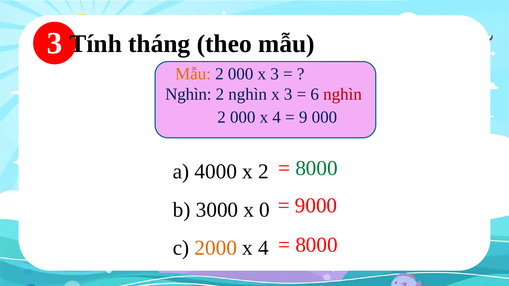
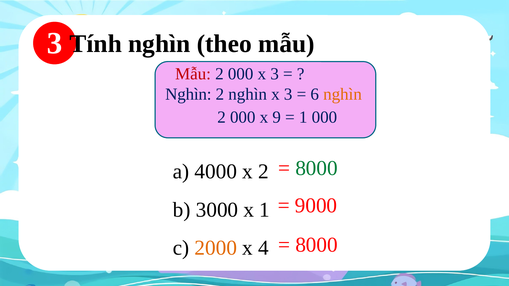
Tính tháng: tháng -> nghìn
Mẫu at (193, 74) colour: orange -> red
nghìn at (343, 94) colour: red -> orange
000 x 4: 4 -> 9
9 at (303, 117): 9 -> 1
x 0: 0 -> 1
